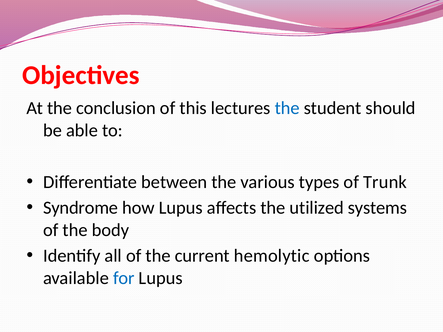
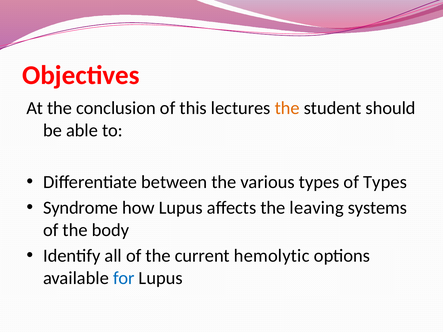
the at (287, 108) colour: blue -> orange
of Trunk: Trunk -> Types
utilized: utilized -> leaving
